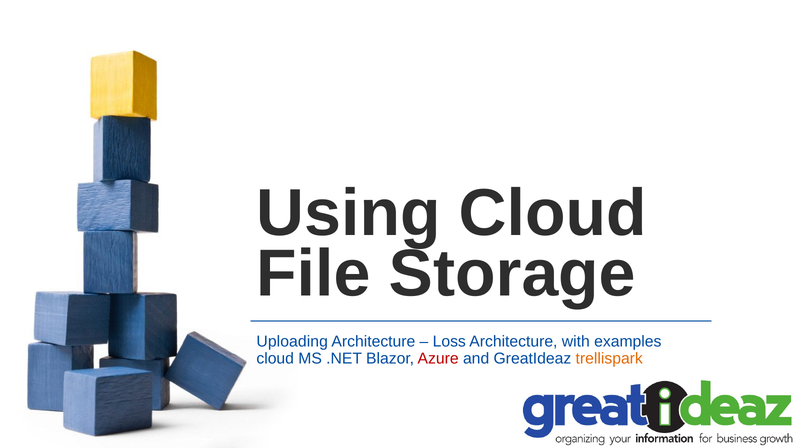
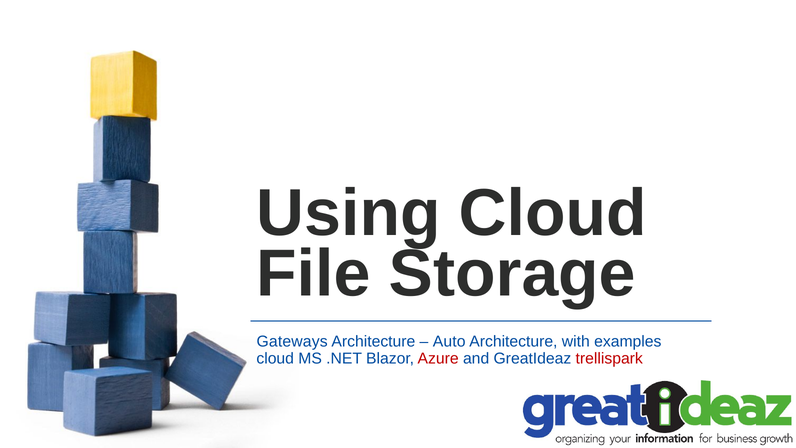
Uploading: Uploading -> Gateways
Loss: Loss -> Auto
trellispark colour: orange -> red
